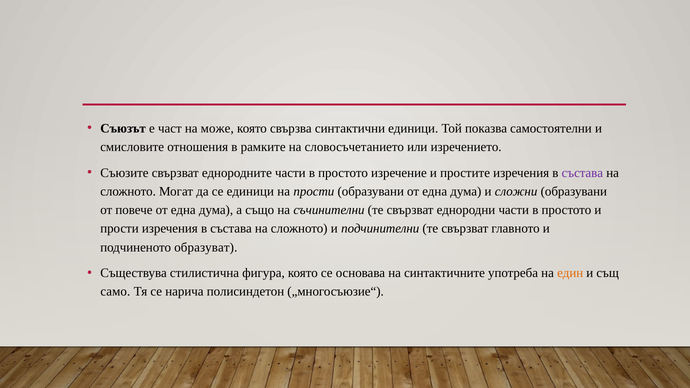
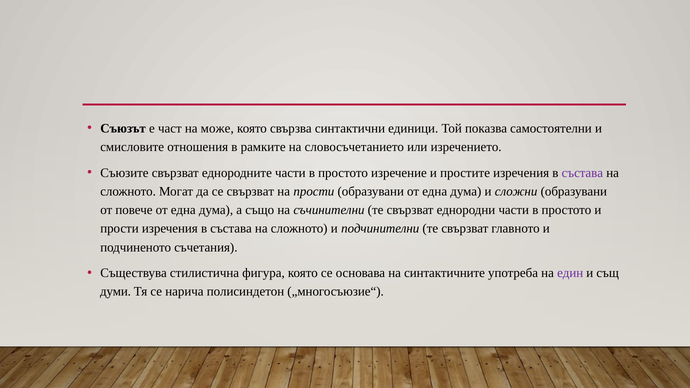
се единици: единици -> свързват
образуват: образуват -> съчетания
един colour: orange -> purple
само: само -> думи
